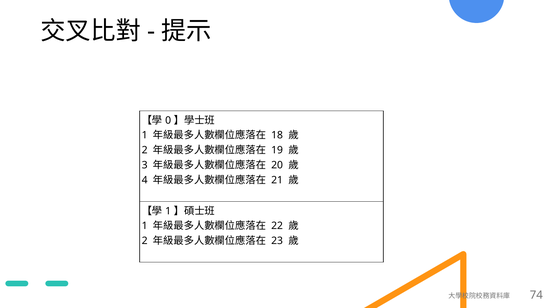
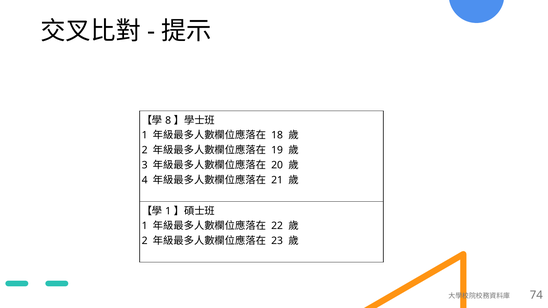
0: 0 -> 8
